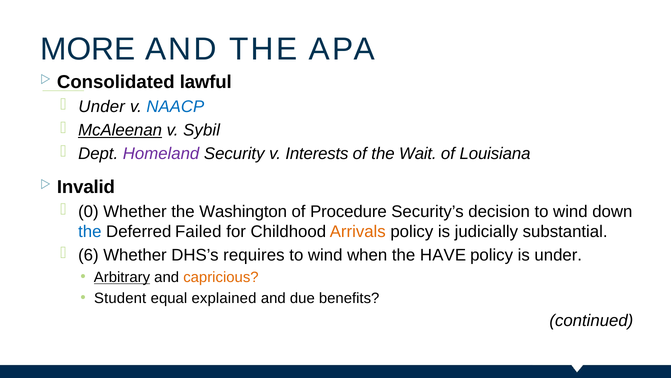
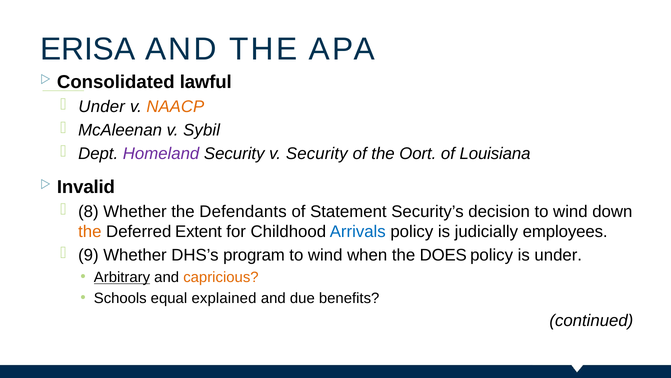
MORE: MORE -> ERISA
NAACP colour: blue -> orange
McAleenan underline: present -> none
v Interests: Interests -> Security
Wait: Wait -> Oort
0: 0 -> 8
Washington: Washington -> Defendants
Procedure: Procedure -> Statement
the at (90, 232) colour: blue -> orange
Failed: Failed -> Extent
Arrivals colour: orange -> blue
substantial: substantial -> employees
6: 6 -> 9
requires: requires -> program
HAVE: HAVE -> DOES
Student: Student -> Schools
